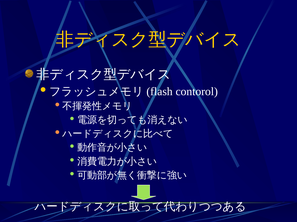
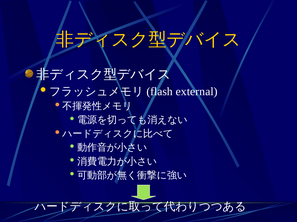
contorol: contorol -> external
